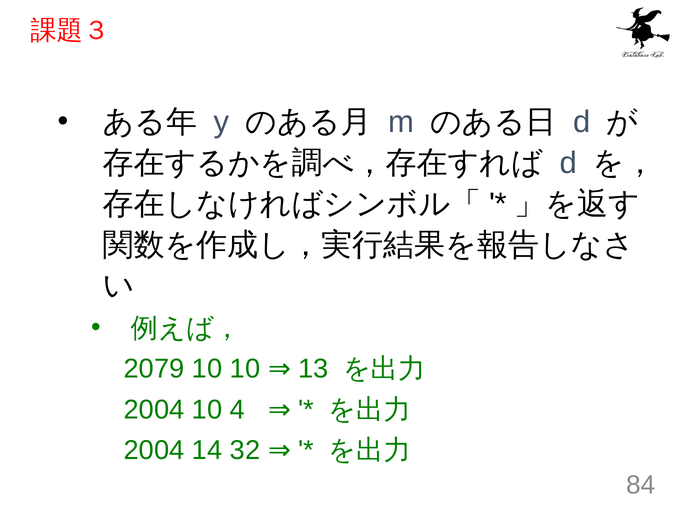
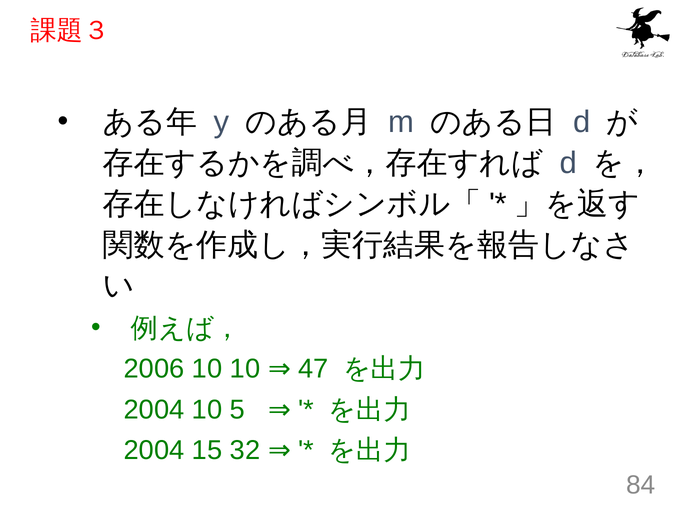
2079: 2079 -> 2006
13: 13 -> 47
4: 4 -> 5
14: 14 -> 15
